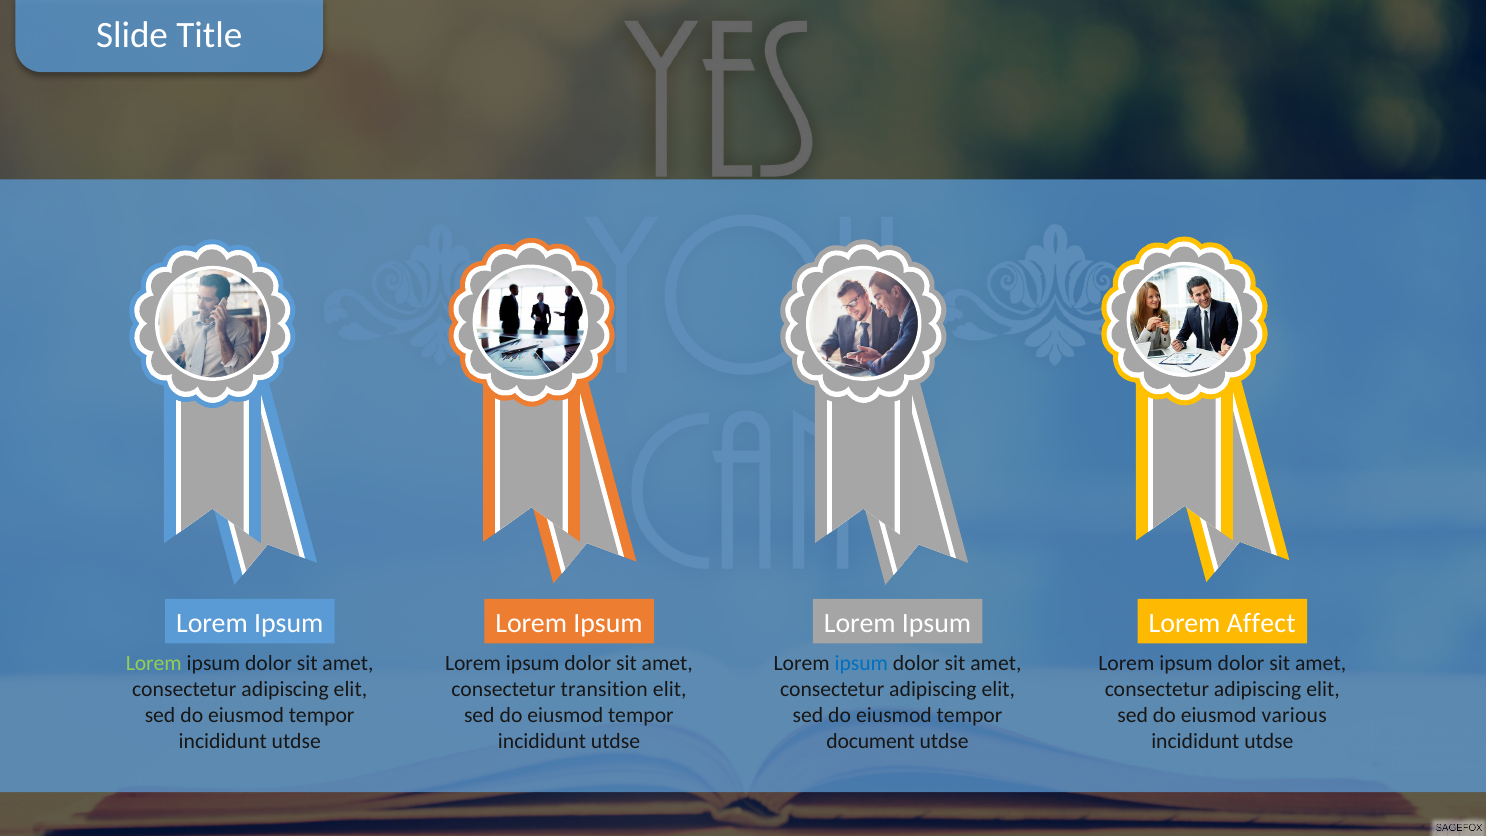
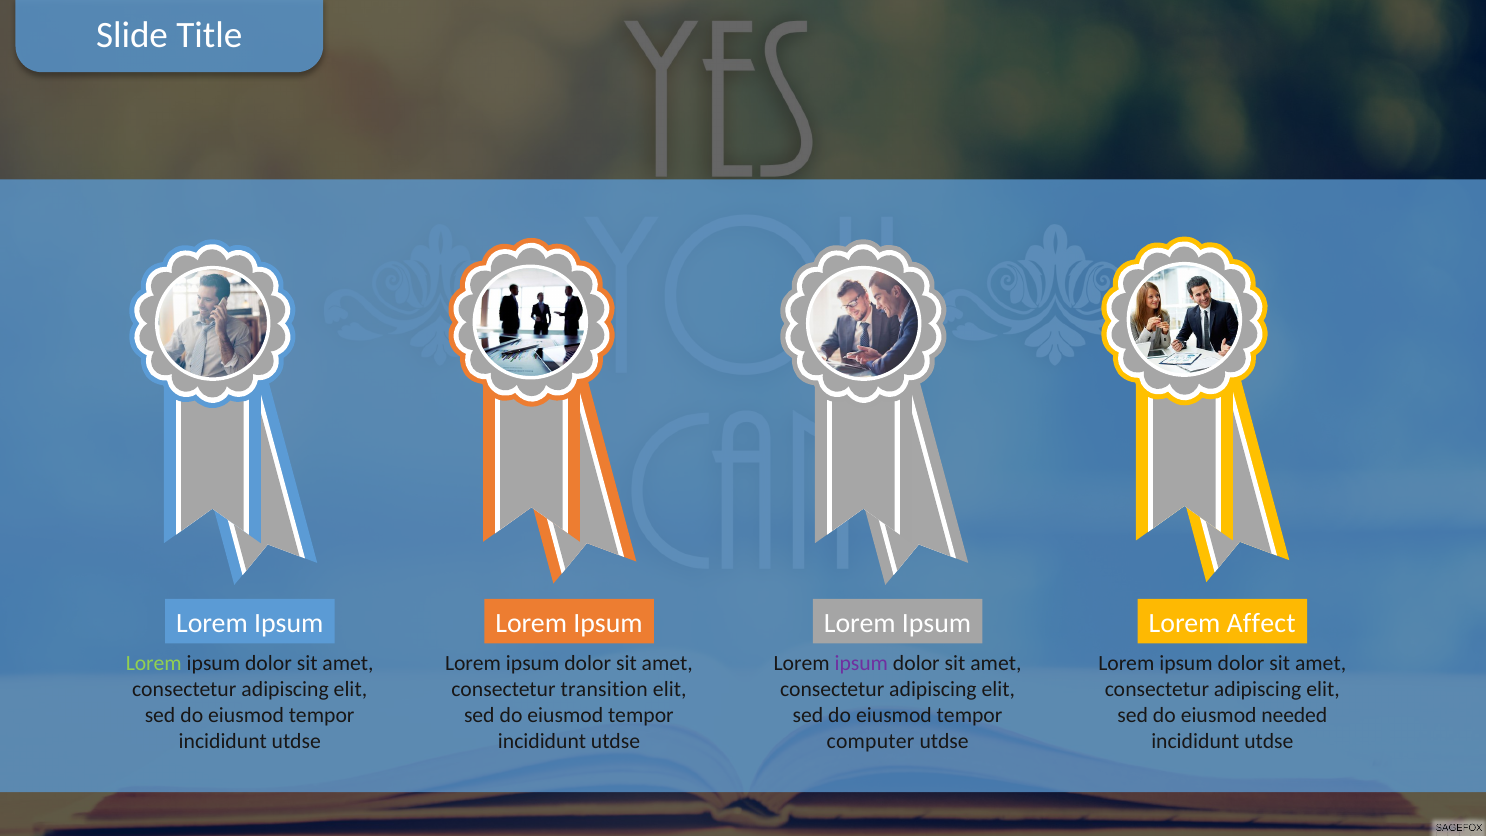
ipsum at (861, 663) colour: blue -> purple
various: various -> needed
document: document -> computer
